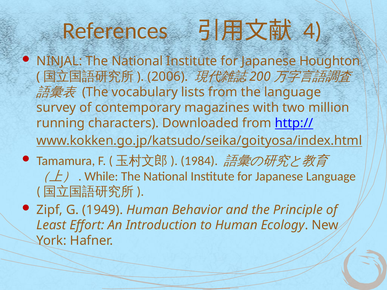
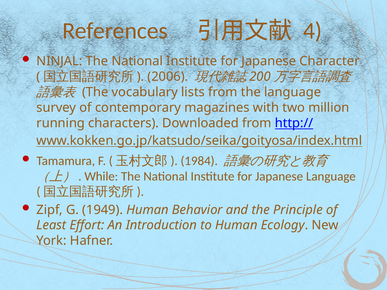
Houghton: Houghton -> Character
